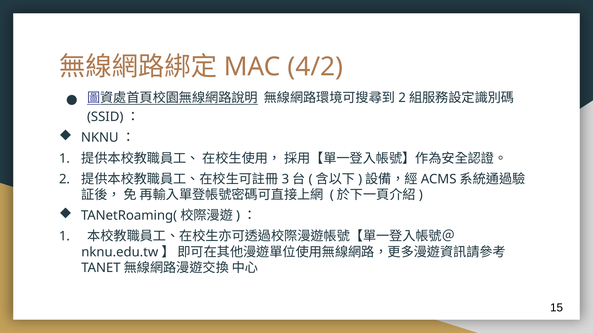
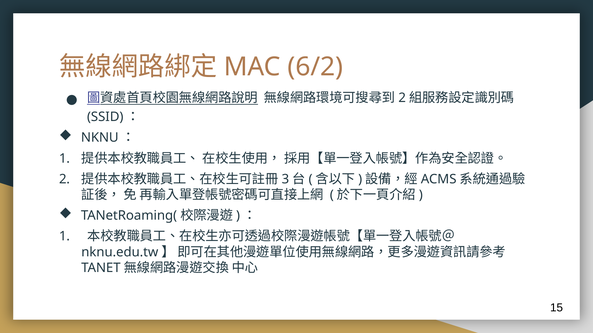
4/2: 4/2 -> 6/2
